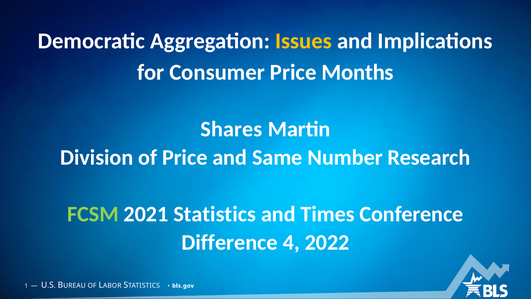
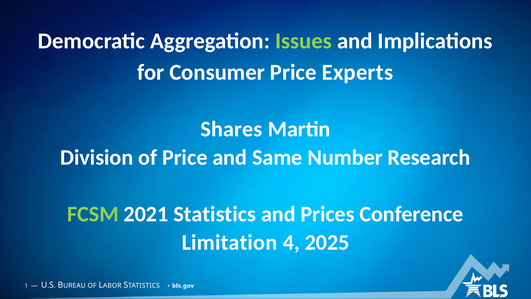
Issues colour: yellow -> light green
Months: Months -> Experts
Times: Times -> Prices
Difference: Difference -> Limitation
2022: 2022 -> 2025
